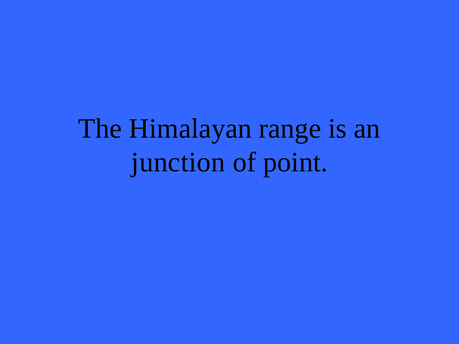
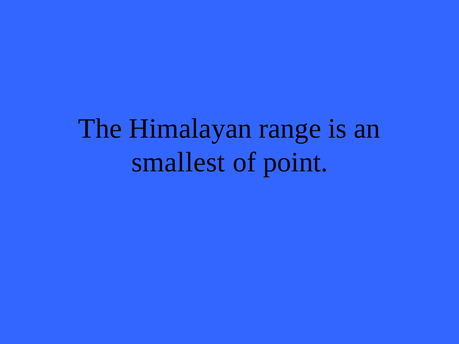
junction: junction -> smallest
